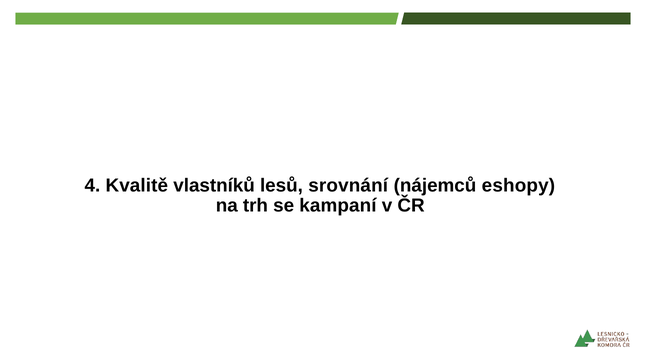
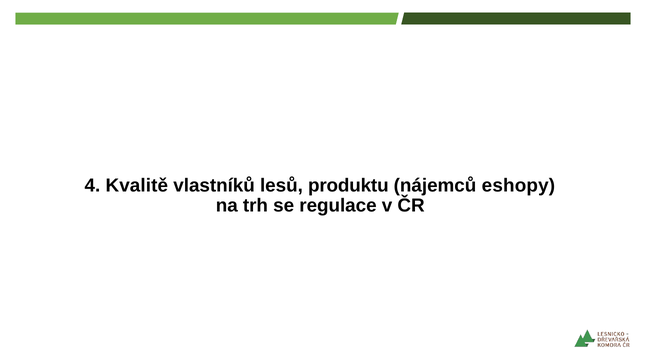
srovnání: srovnání -> produktu
kampaní: kampaní -> regulace
